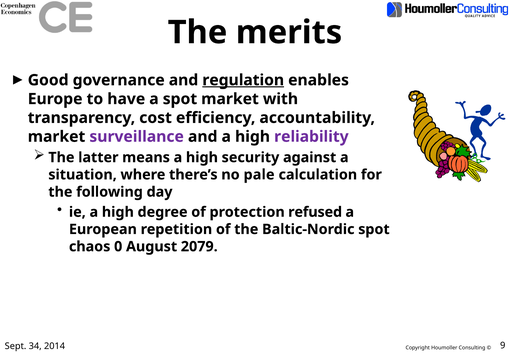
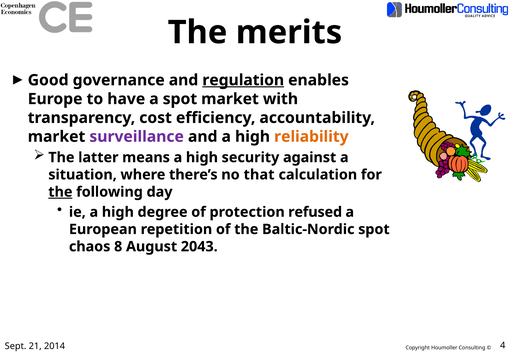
reliability colour: purple -> orange
pale: pale -> that
the at (60, 192) underline: none -> present
0: 0 -> 8
2079: 2079 -> 2043
34: 34 -> 21
9: 9 -> 4
